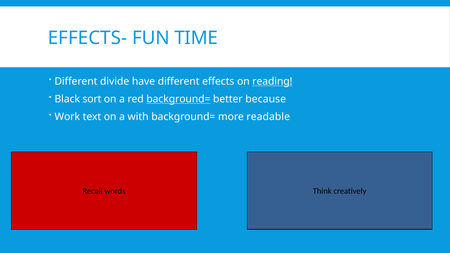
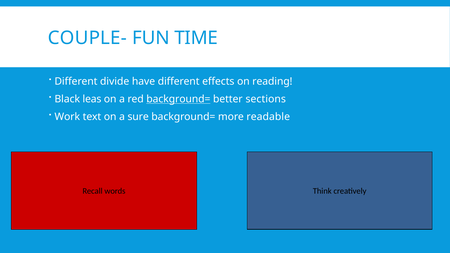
EFFECTS-: EFFECTS- -> COUPLE-
reading underline: present -> none
sort: sort -> leas
because: because -> sections
with: with -> sure
